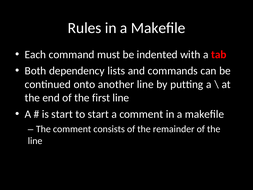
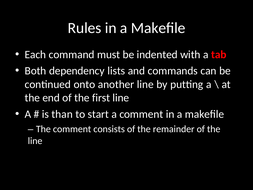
is start: start -> than
